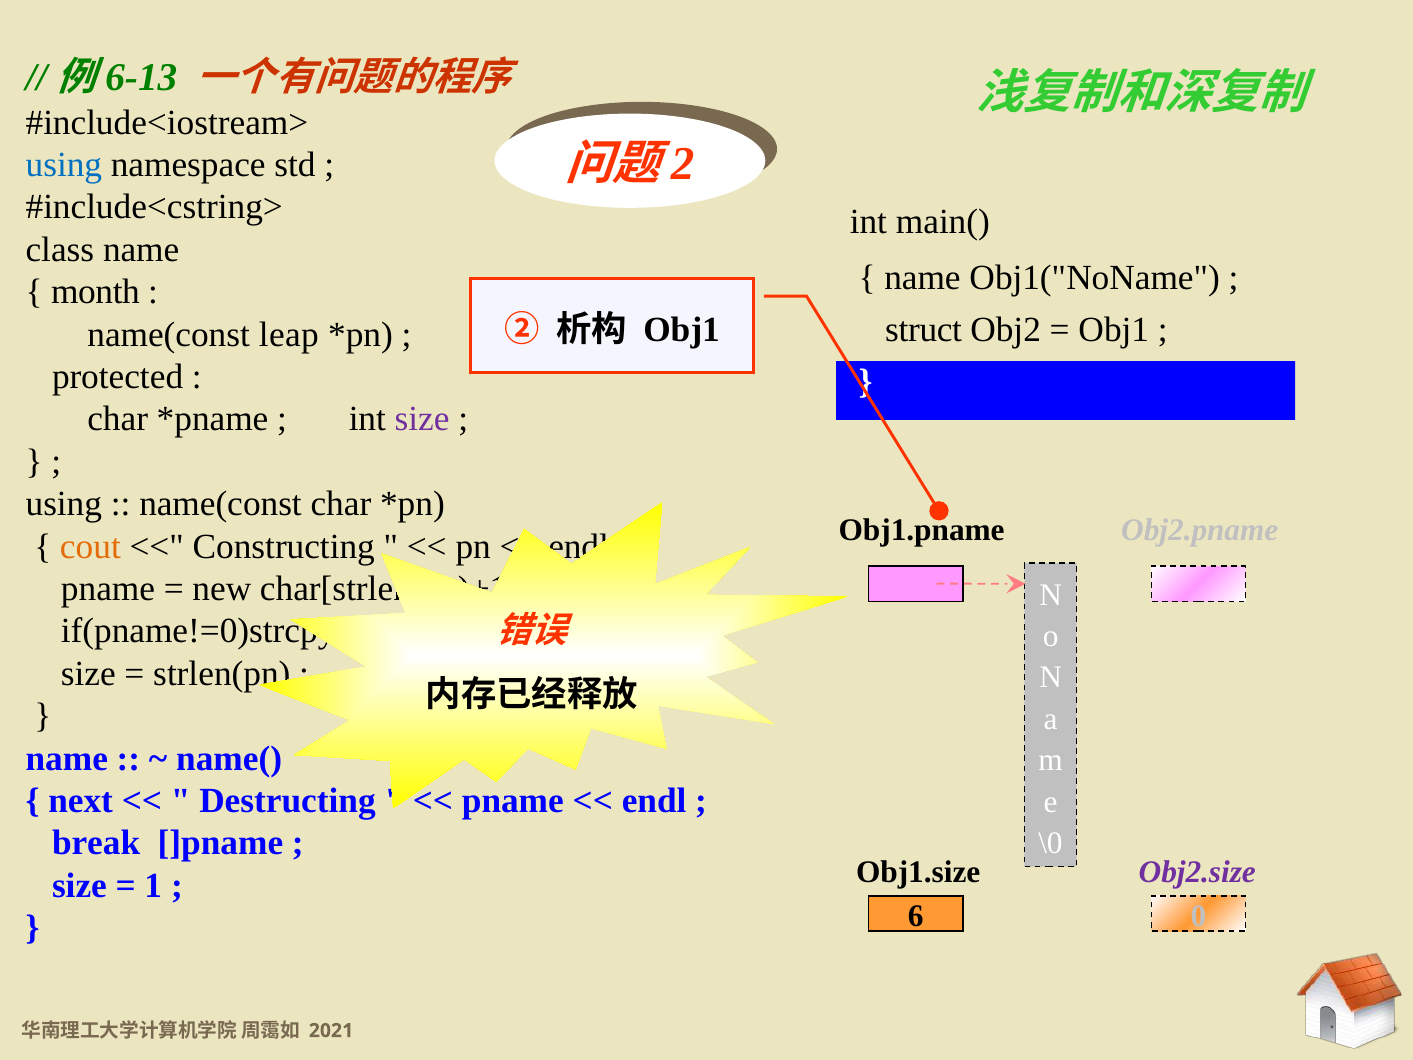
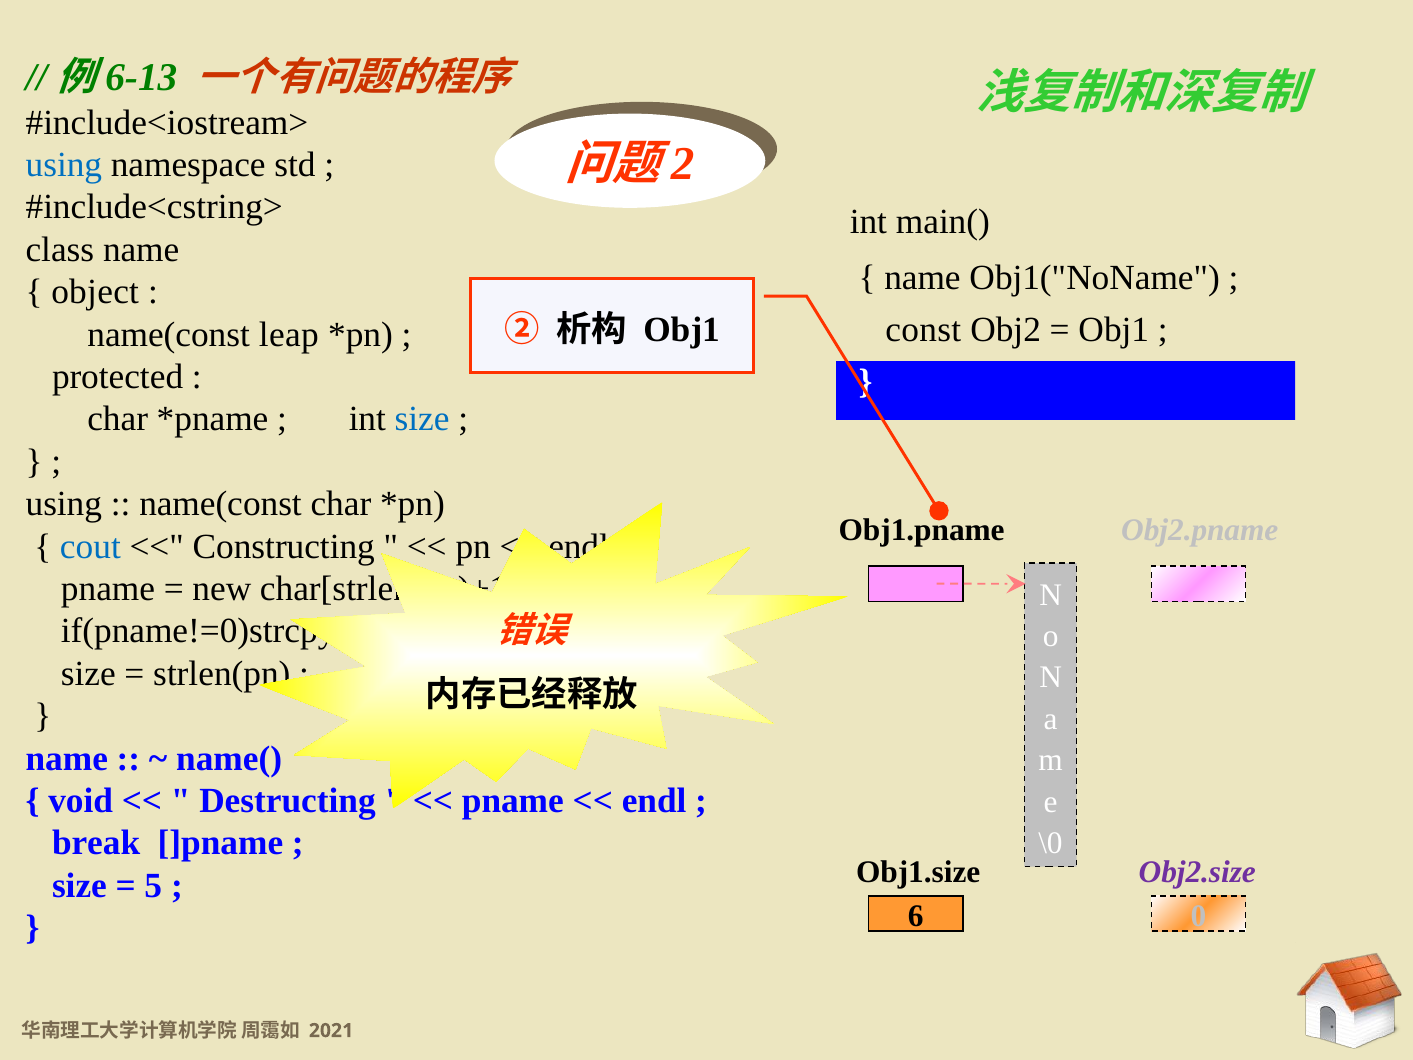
month: month -> object
struct: struct -> const
size at (422, 419) colour: purple -> blue
cout colour: orange -> blue
next: next -> void
1: 1 -> 5
